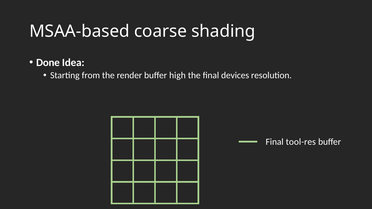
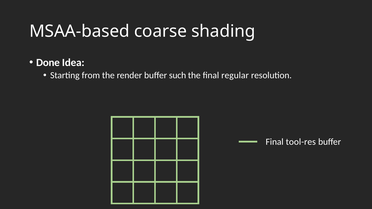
high: high -> such
devices: devices -> regular
